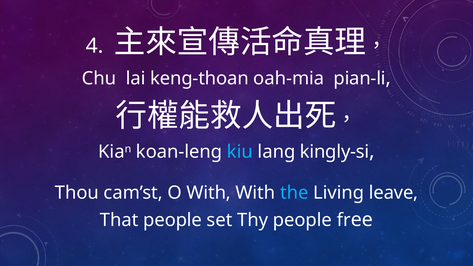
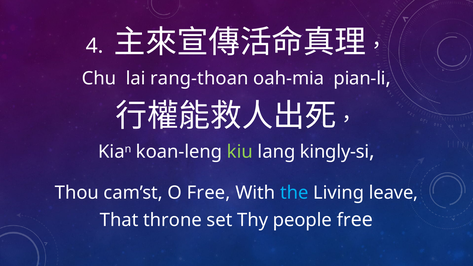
keng-thoan: keng-thoan -> rang-thoan
kiu colour: light blue -> light green
O With: With -> Free
That people: people -> throne
